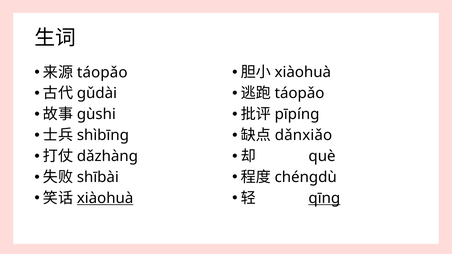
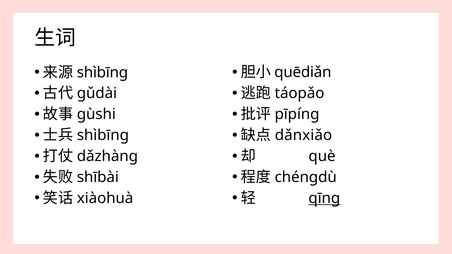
xiàohuà at (303, 72): xiàohuà -> quēdiǎn
táopǎo at (102, 72): táopǎo -> shìbīng
xiàohuà at (105, 198) underline: present -> none
